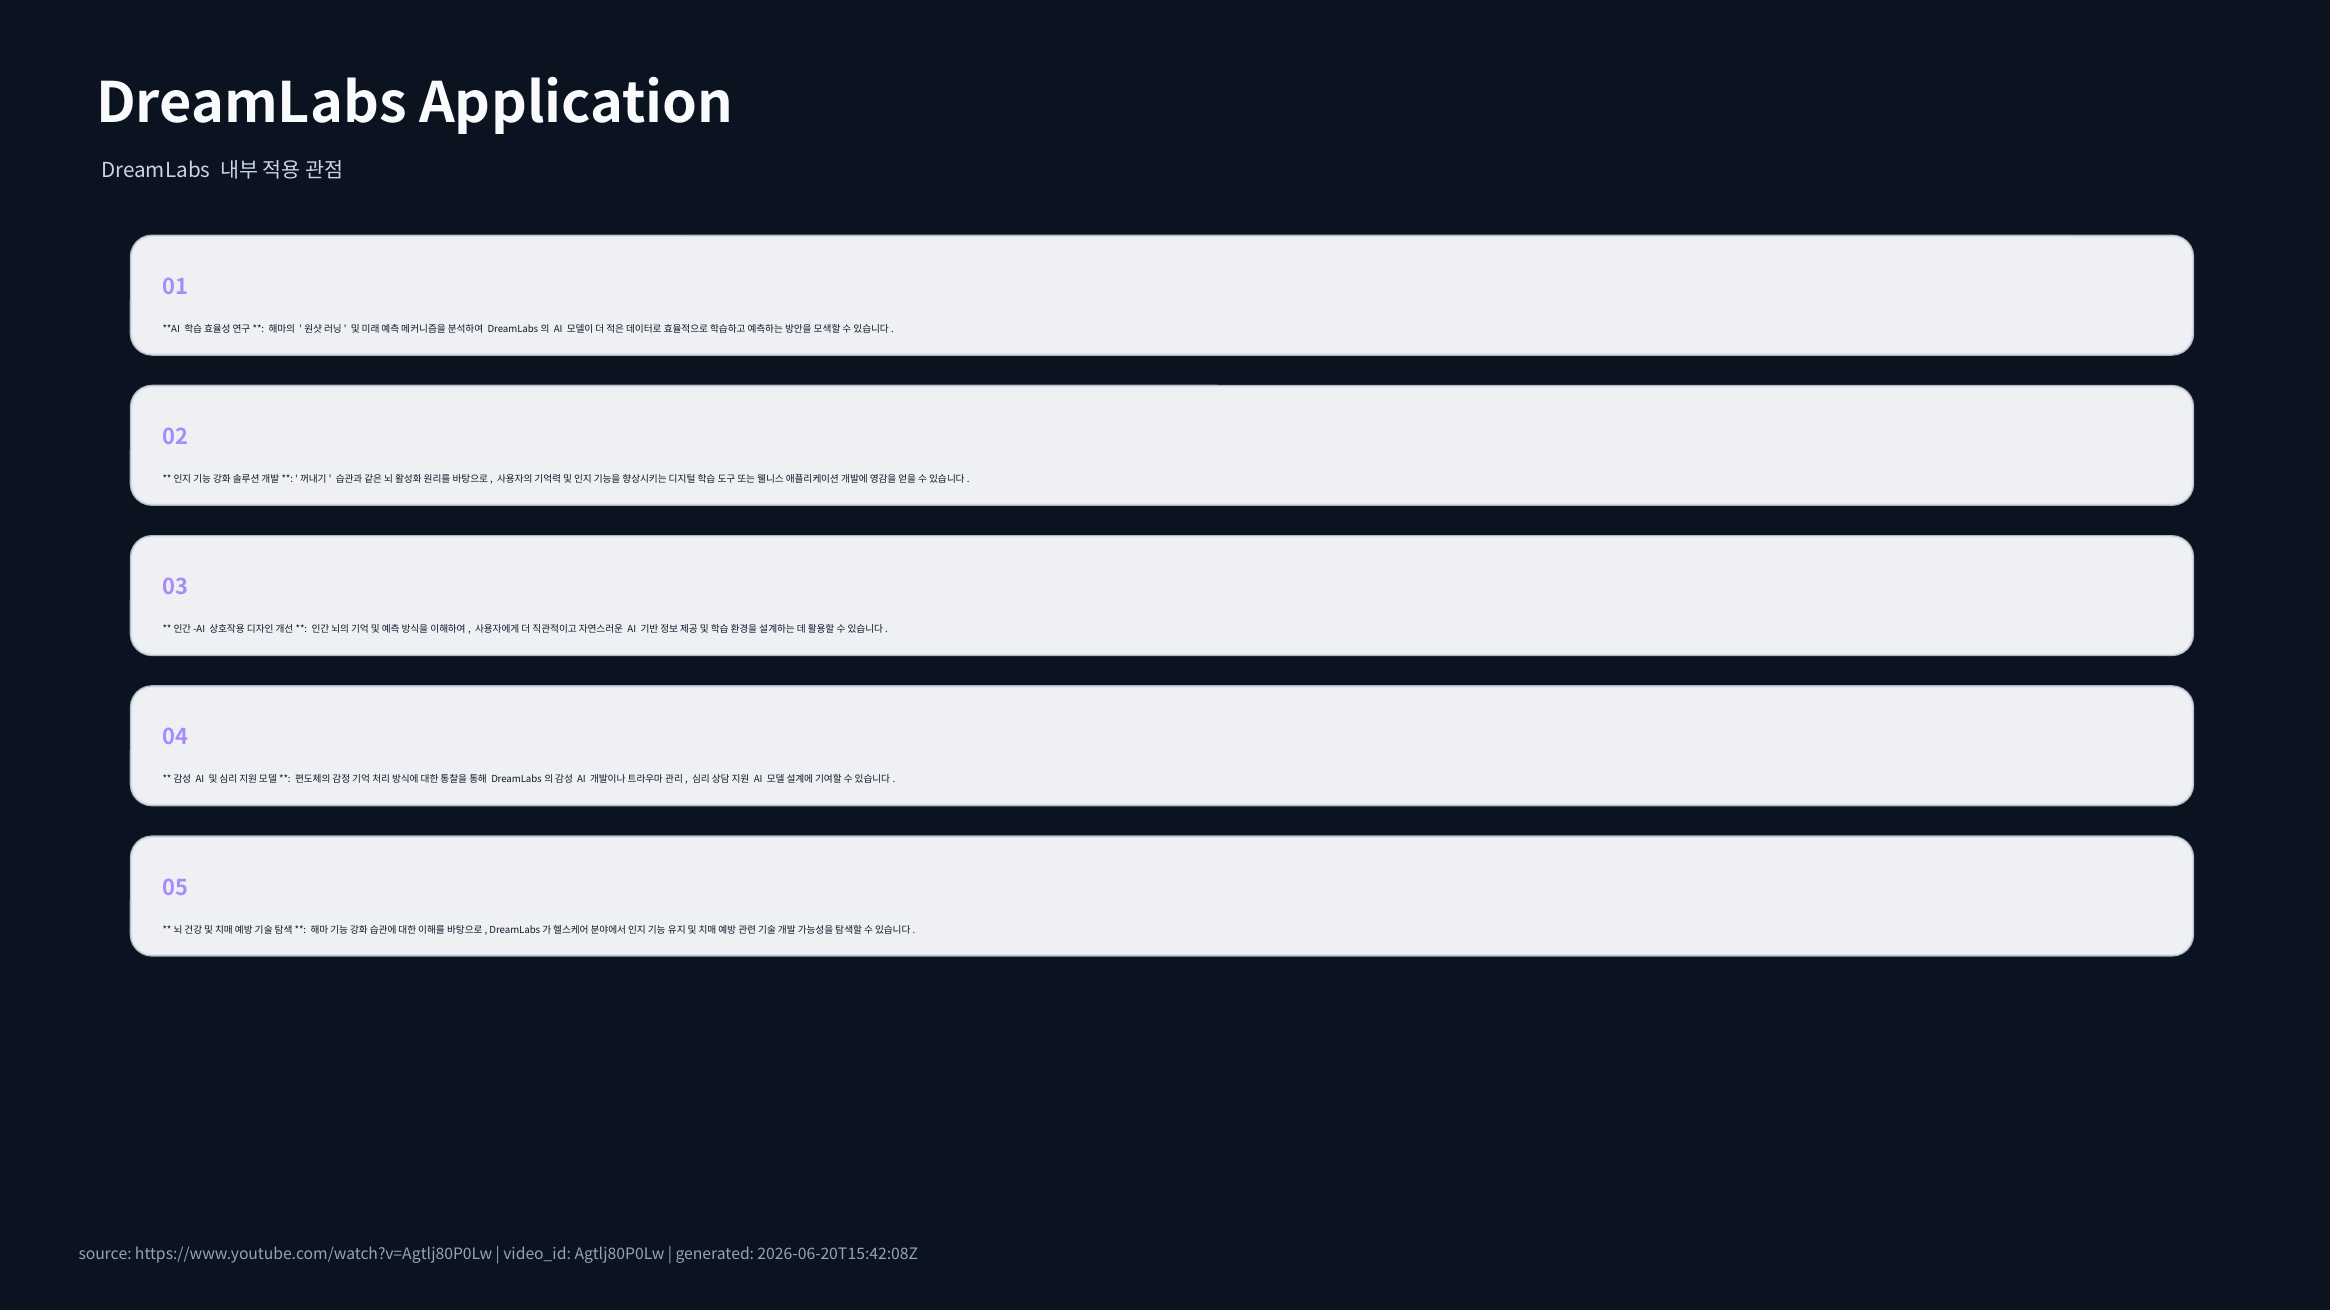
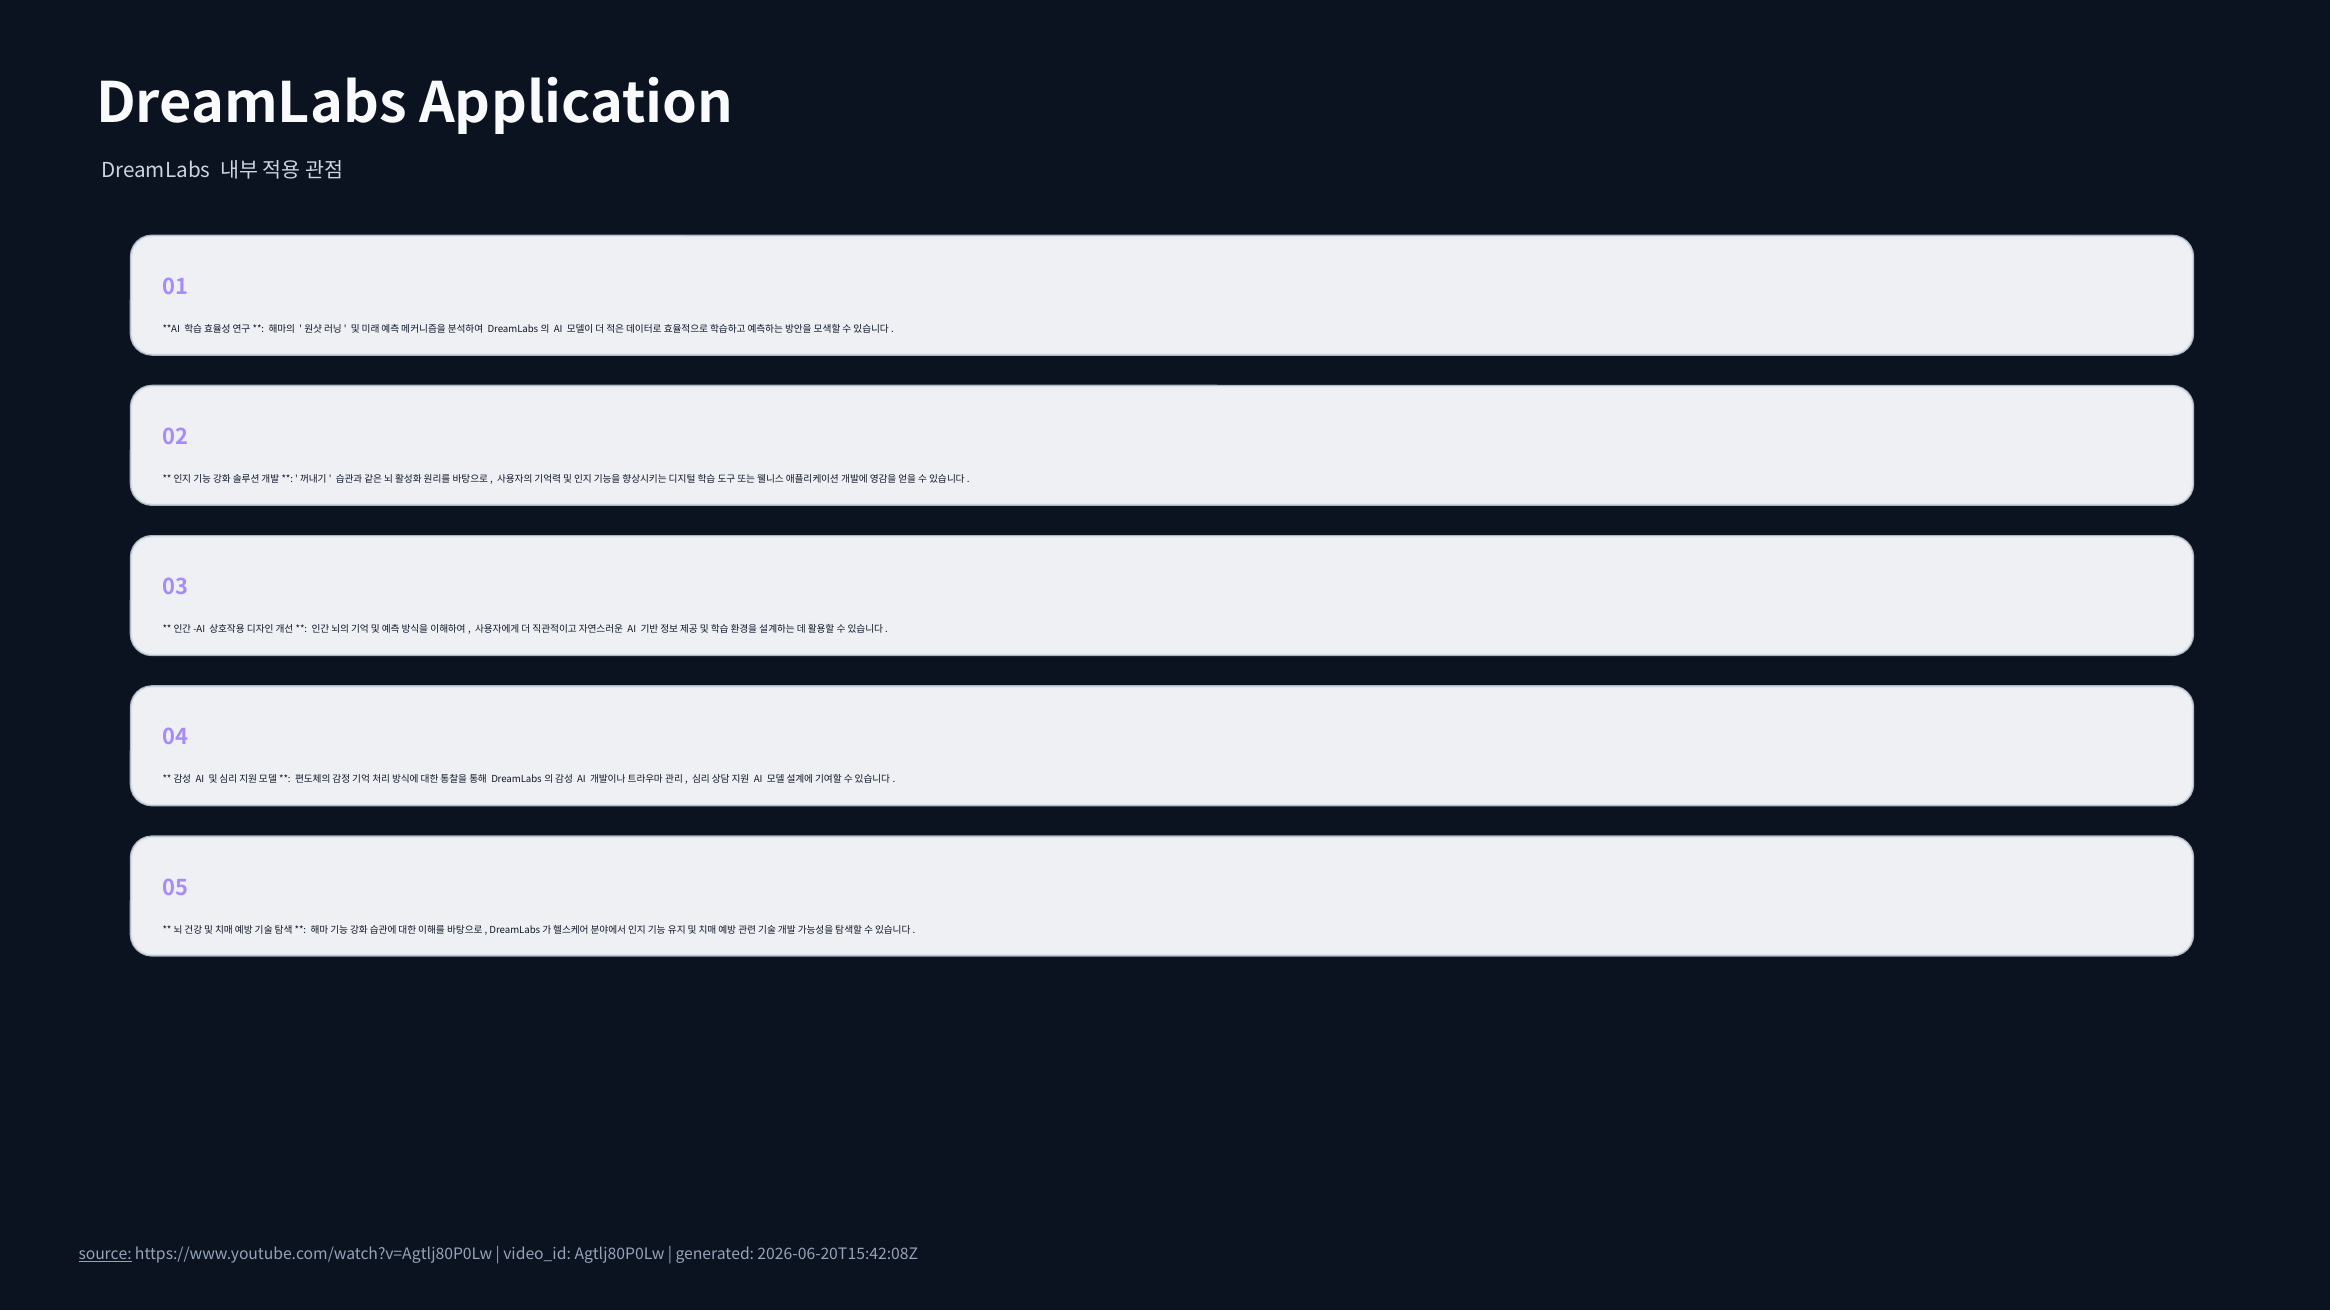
source underline: none -> present
